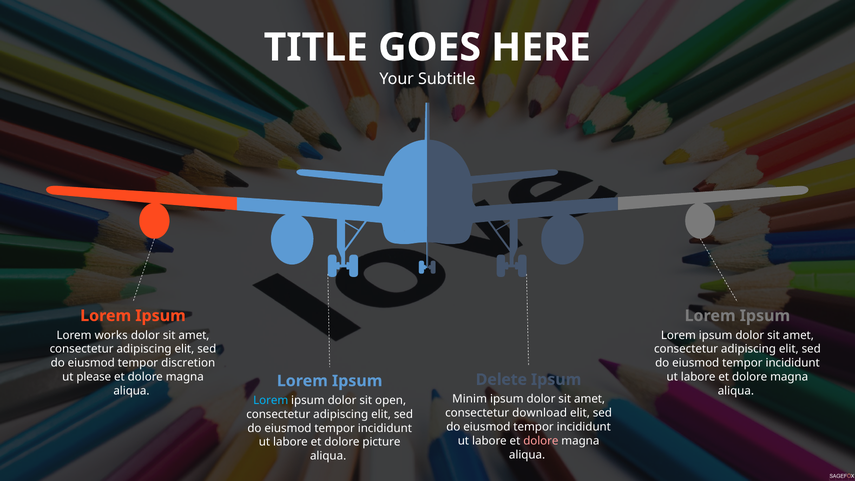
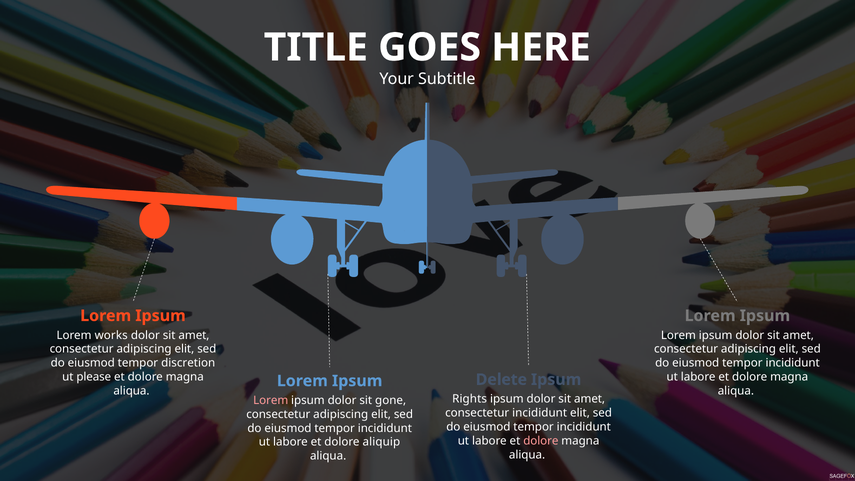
Minim: Minim -> Rights
Lorem at (271, 400) colour: light blue -> pink
open: open -> gone
consectetur download: download -> incididunt
picture: picture -> aliquip
